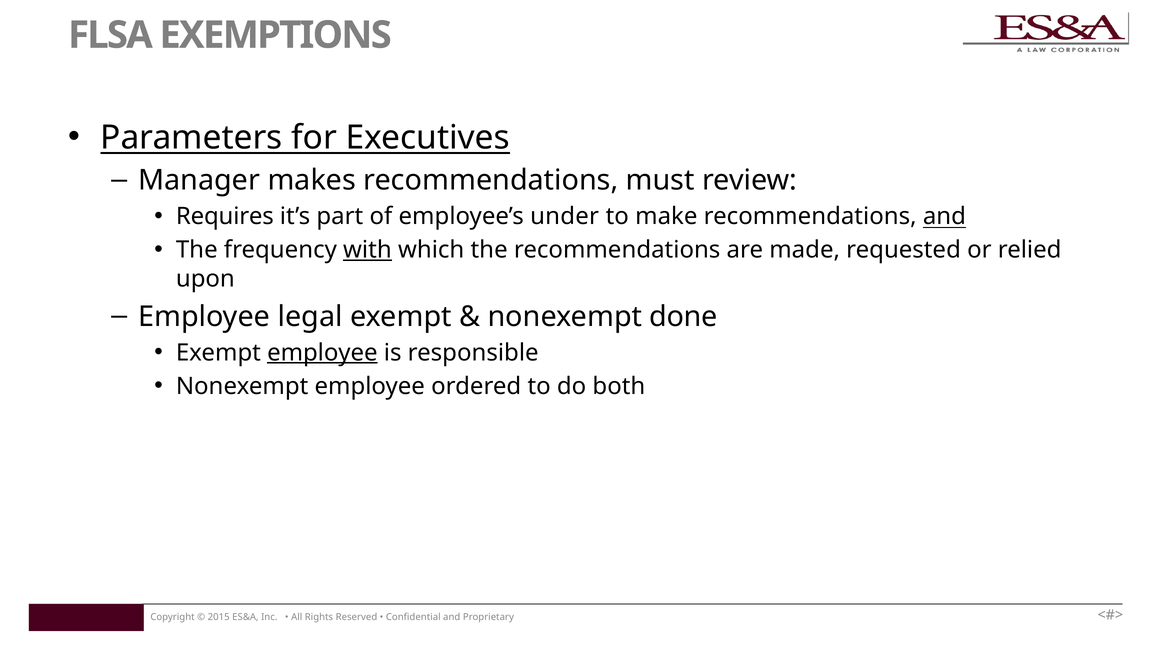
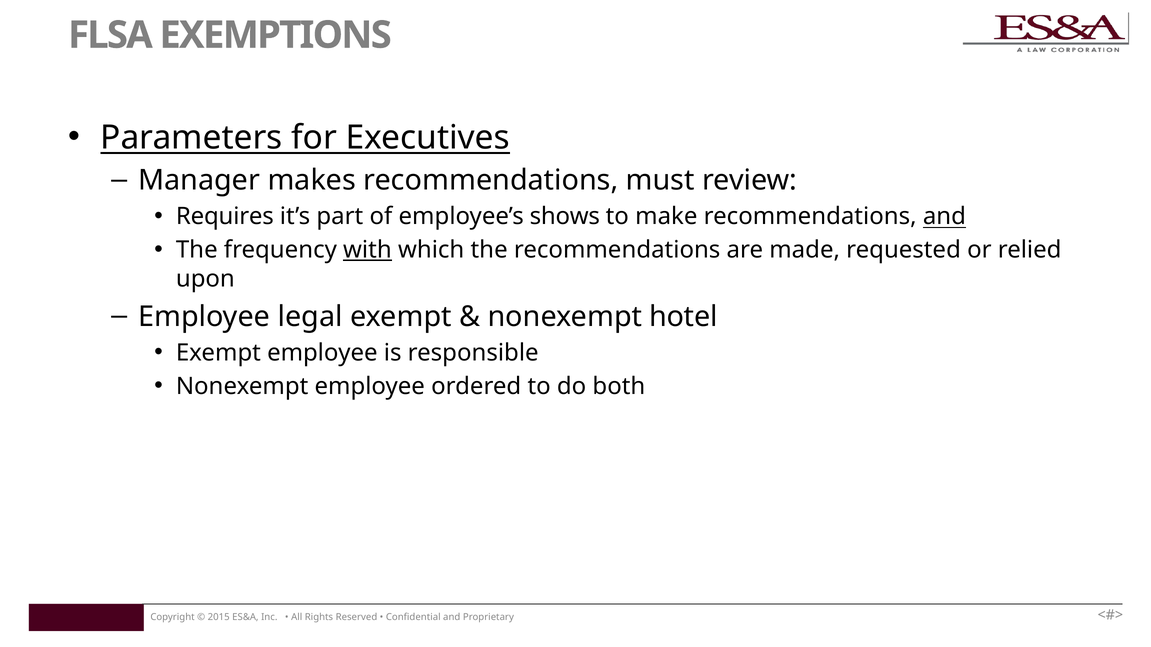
under: under -> shows
done: done -> hotel
employee at (322, 353) underline: present -> none
